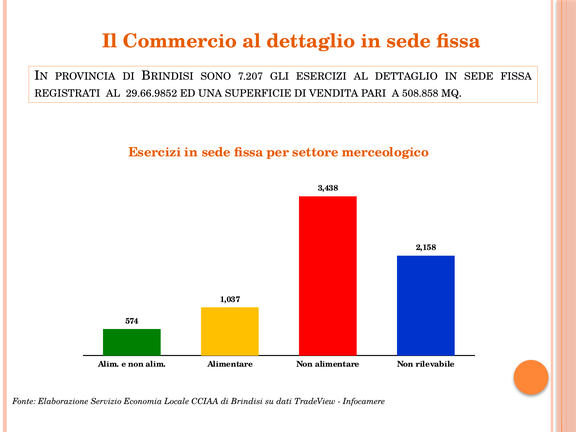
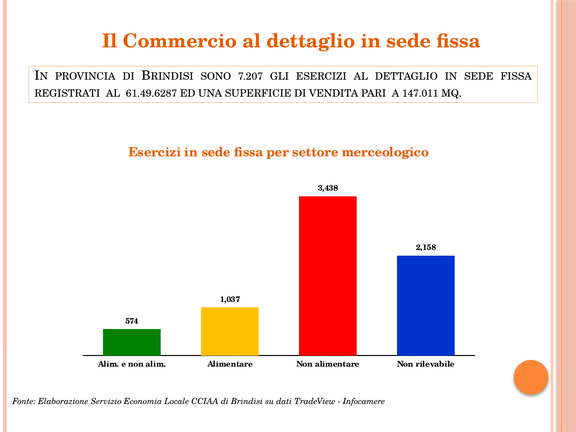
29.66.9852: 29.66.9852 -> 61.49.6287
508.858: 508.858 -> 147.011
